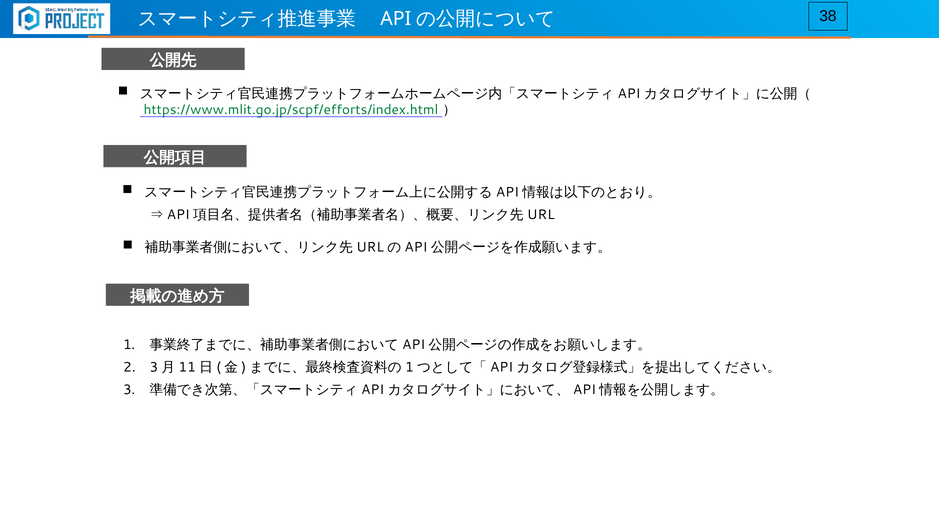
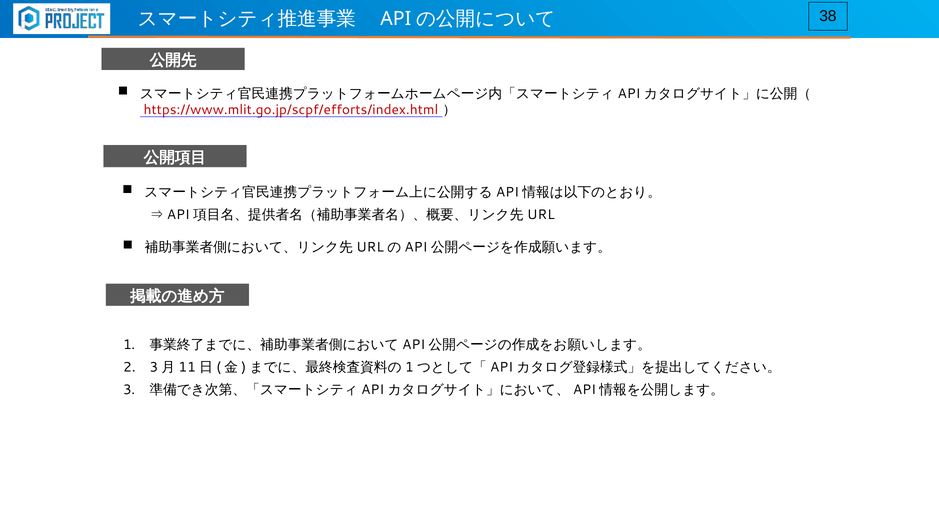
https://www.mlit.go.jp/scpf/efforts/index.html colour: green -> red
